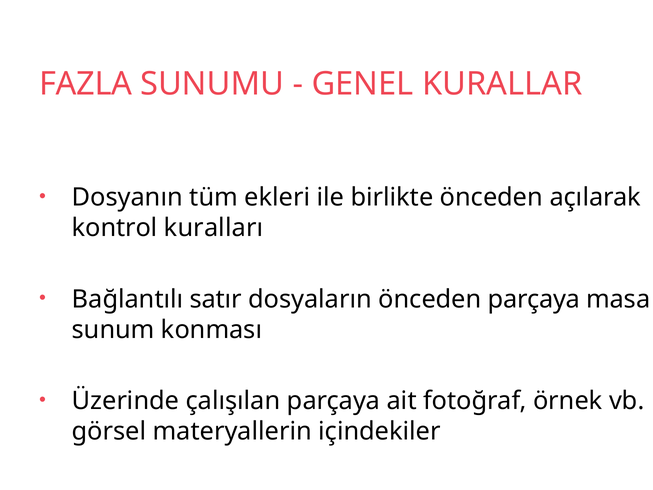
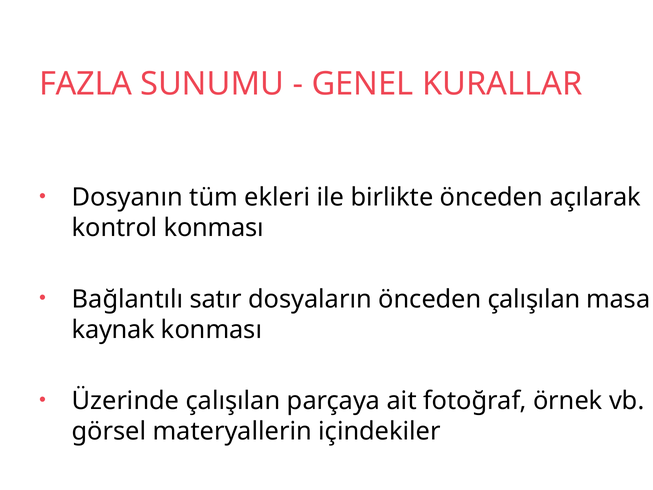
kontrol kuralları: kuralları -> konması
önceden parçaya: parçaya -> çalışılan
sunum: sunum -> kaynak
